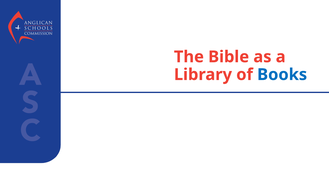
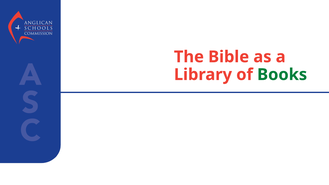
Books colour: blue -> green
